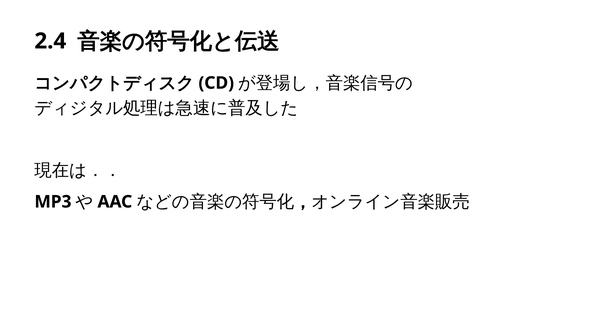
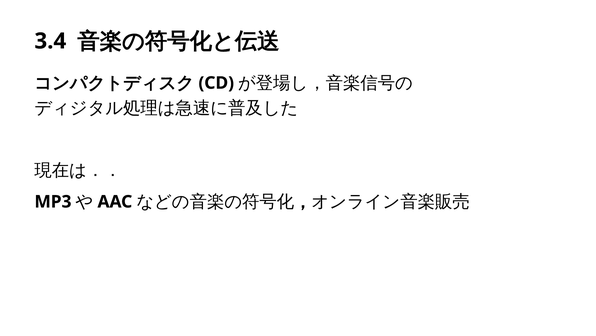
2.4: 2.4 -> 3.4
